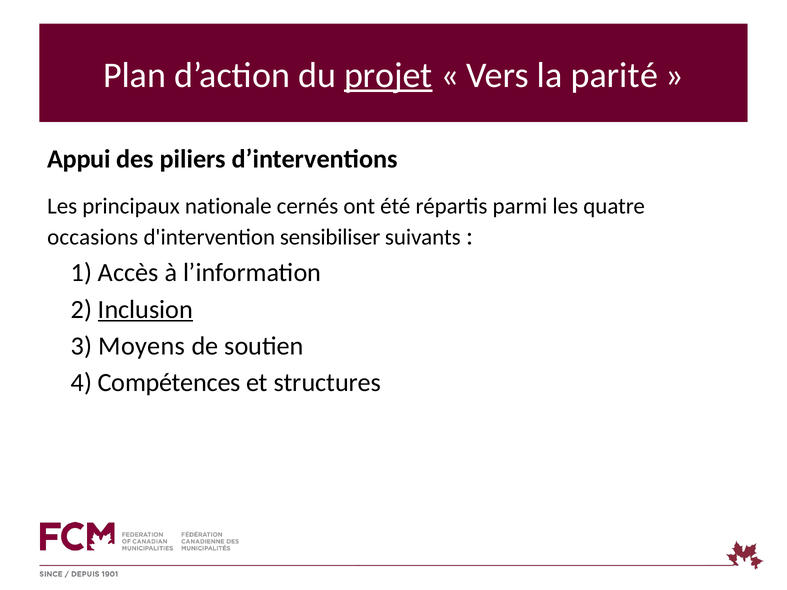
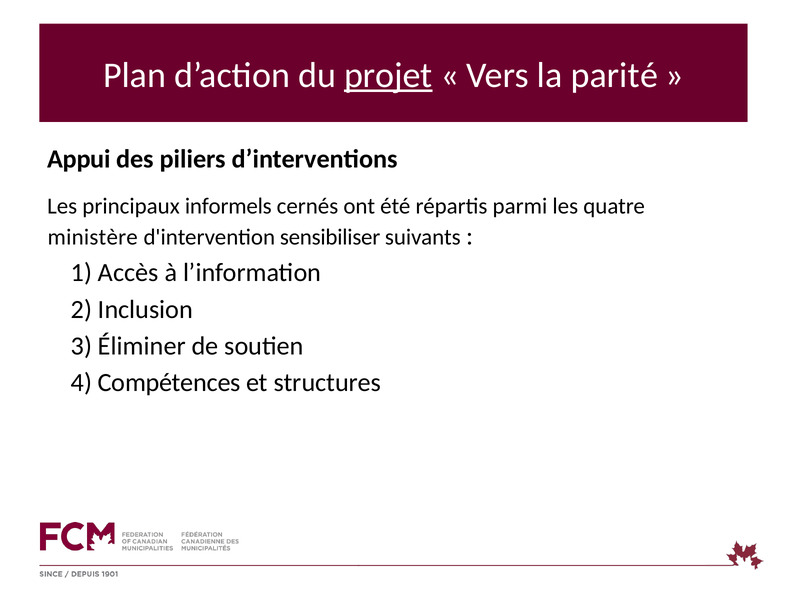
nationale: nationale -> informels
occasions: occasions -> ministère
Inclusion underline: present -> none
Moyens: Moyens -> Éliminer
